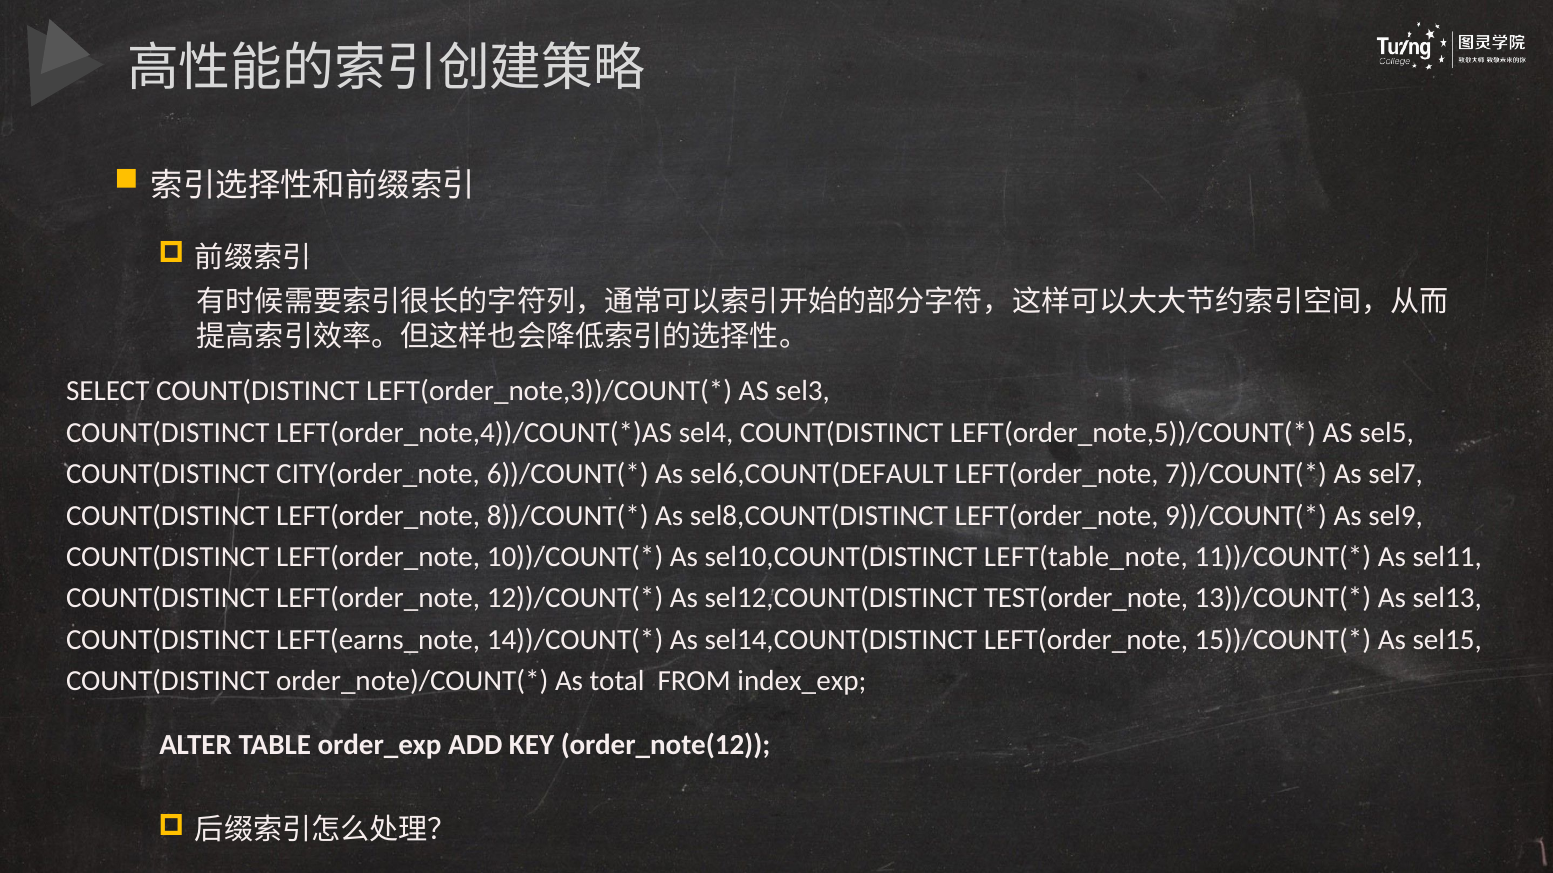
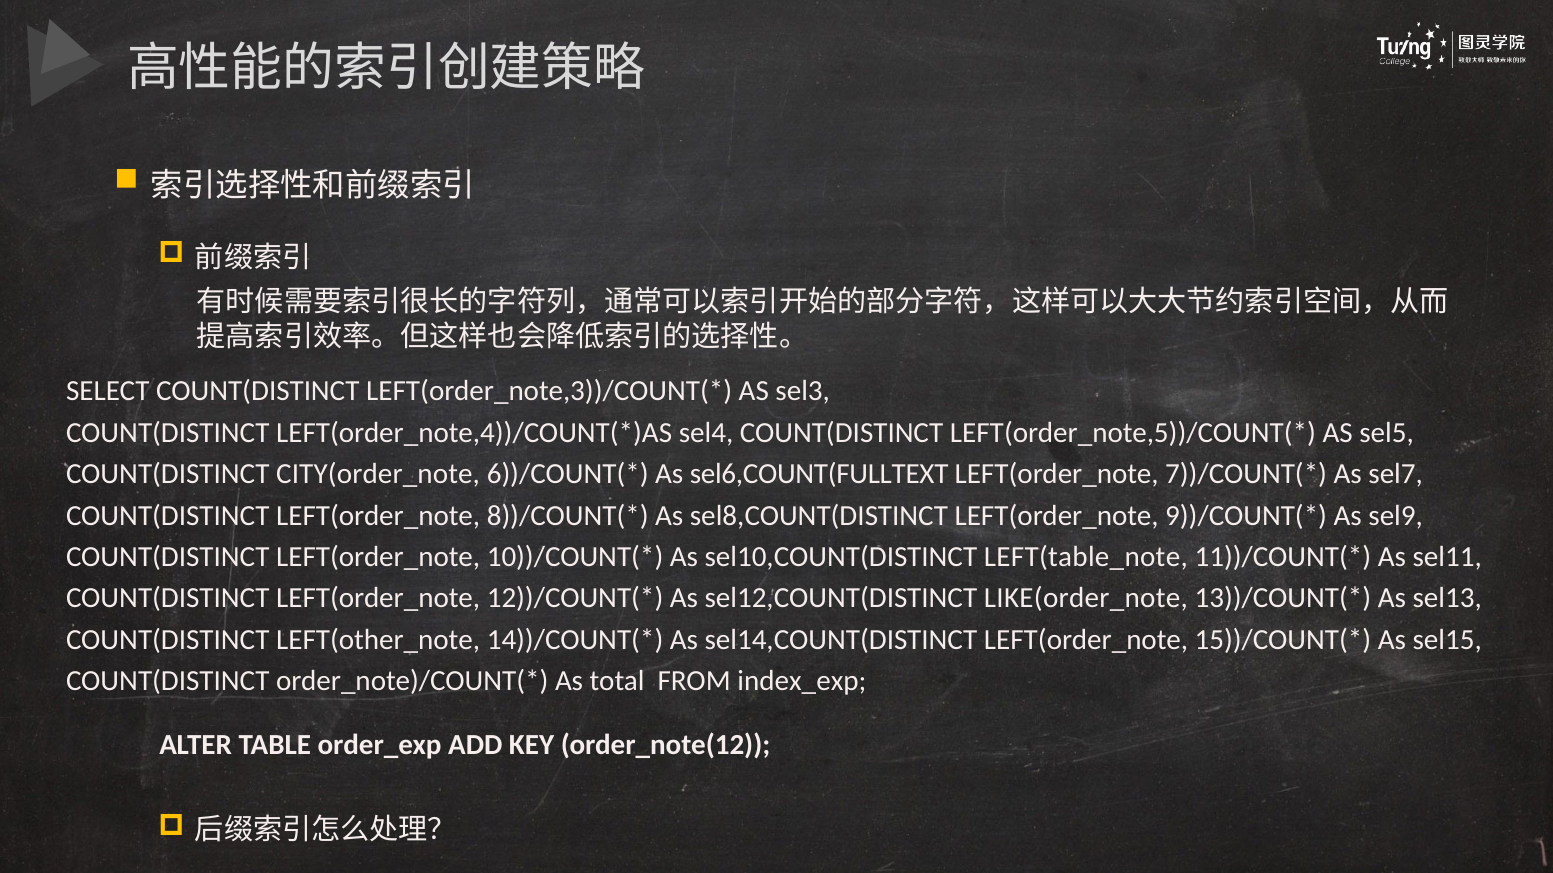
sel6,COUNT(DEFAULT: sel6,COUNT(DEFAULT -> sel6,COUNT(FULLTEXT
TEST(order_note: TEST(order_note -> LIKE(order_note
LEFT(earns_note: LEFT(earns_note -> LEFT(other_note
